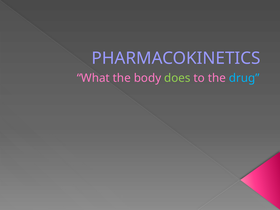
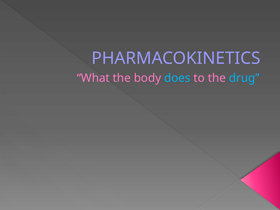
does colour: light green -> light blue
